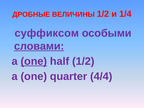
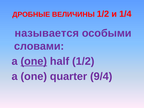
суффиксом: суффиксом -> называется
словами underline: present -> none
4/4: 4/4 -> 9/4
